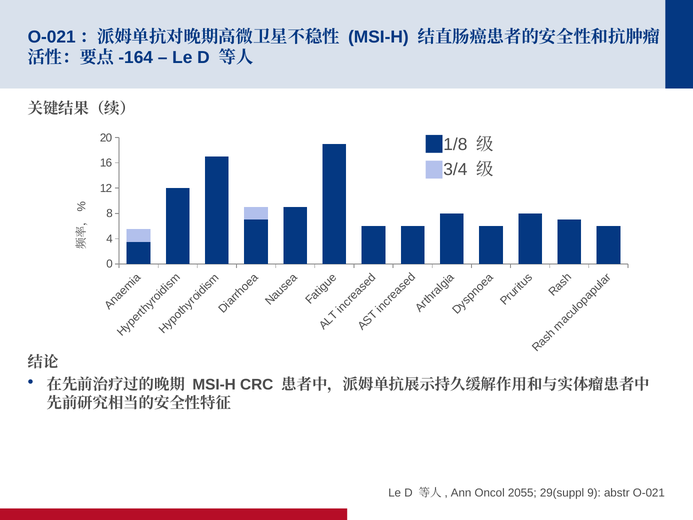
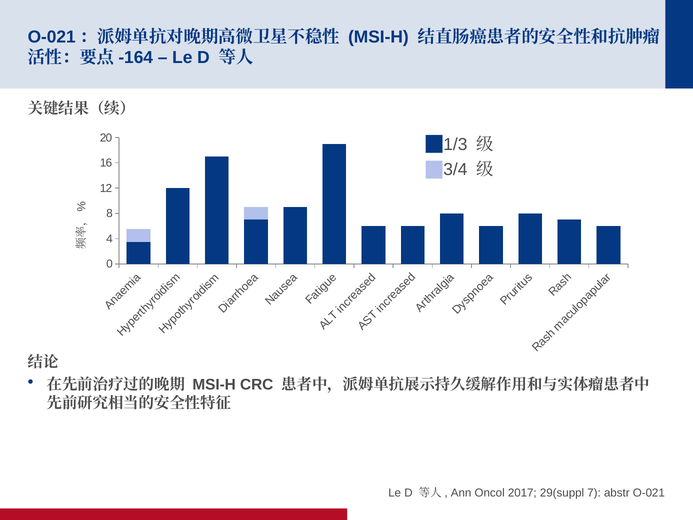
1/8: 1/8 -> 1/3
2055: 2055 -> 2017
9: 9 -> 7
